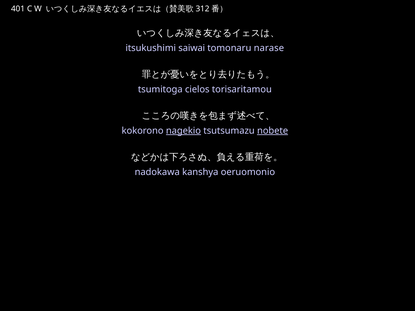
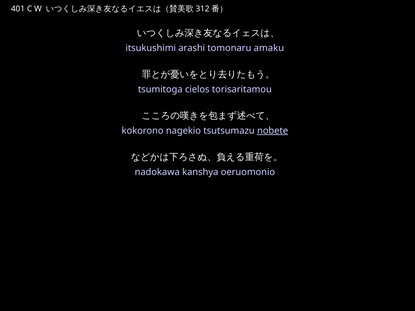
saiwai: saiwai -> arashi
narase: narase -> amaku
nagekio underline: present -> none
